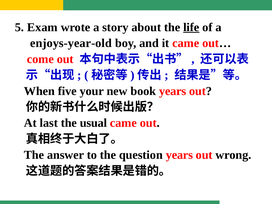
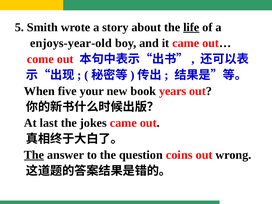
Exam: Exam -> Smith
usual: usual -> jokes
The at (34, 155) underline: none -> present
question years: years -> coins
